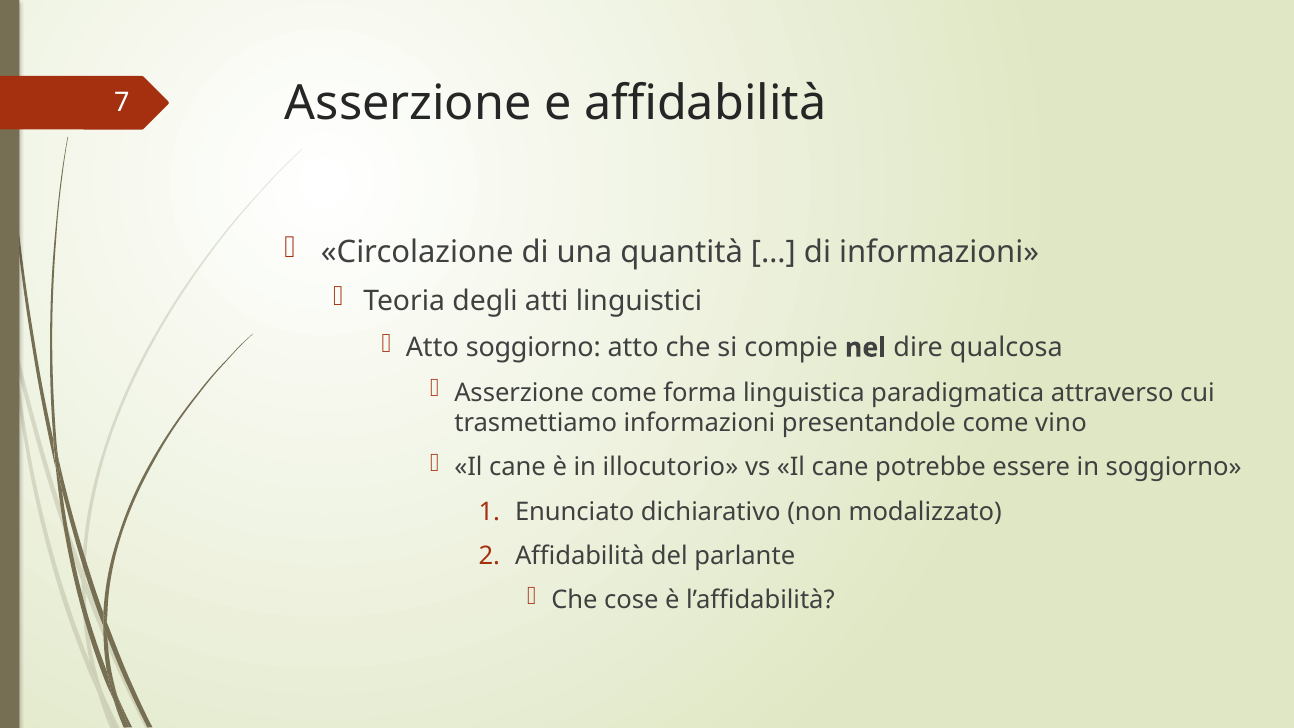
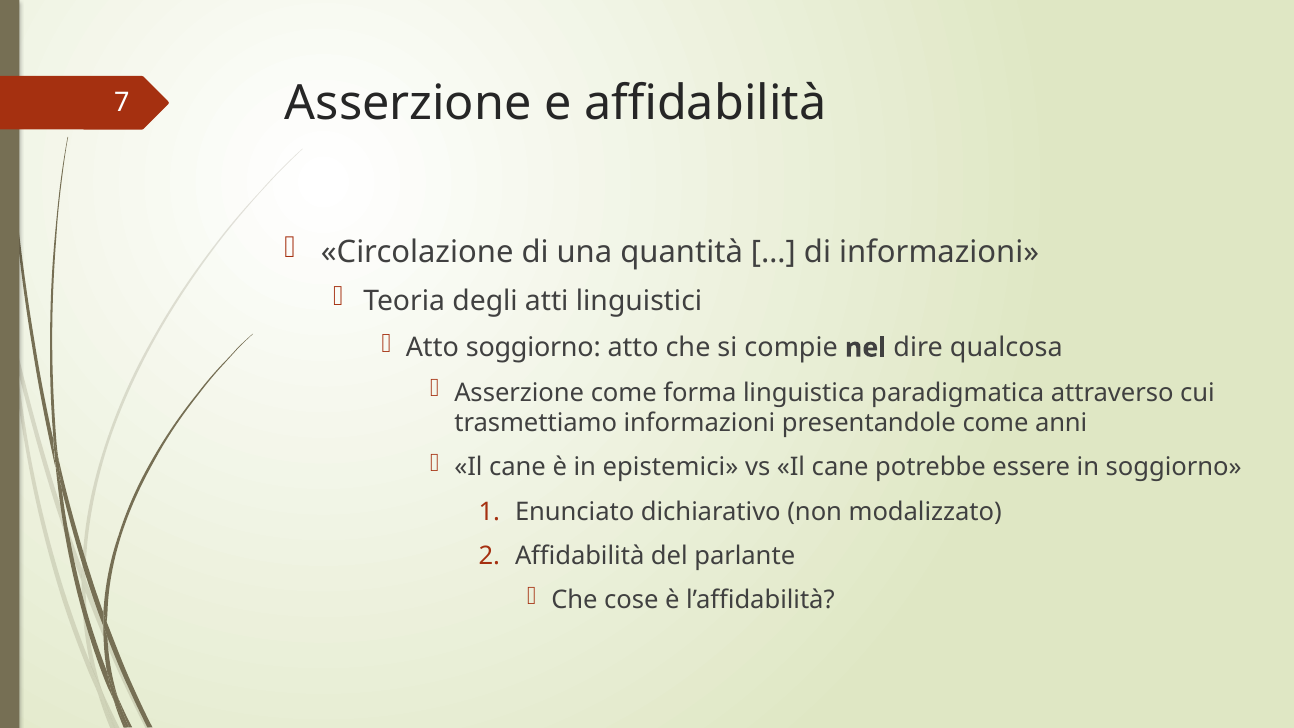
vino: vino -> anni
illocutorio: illocutorio -> epistemici
